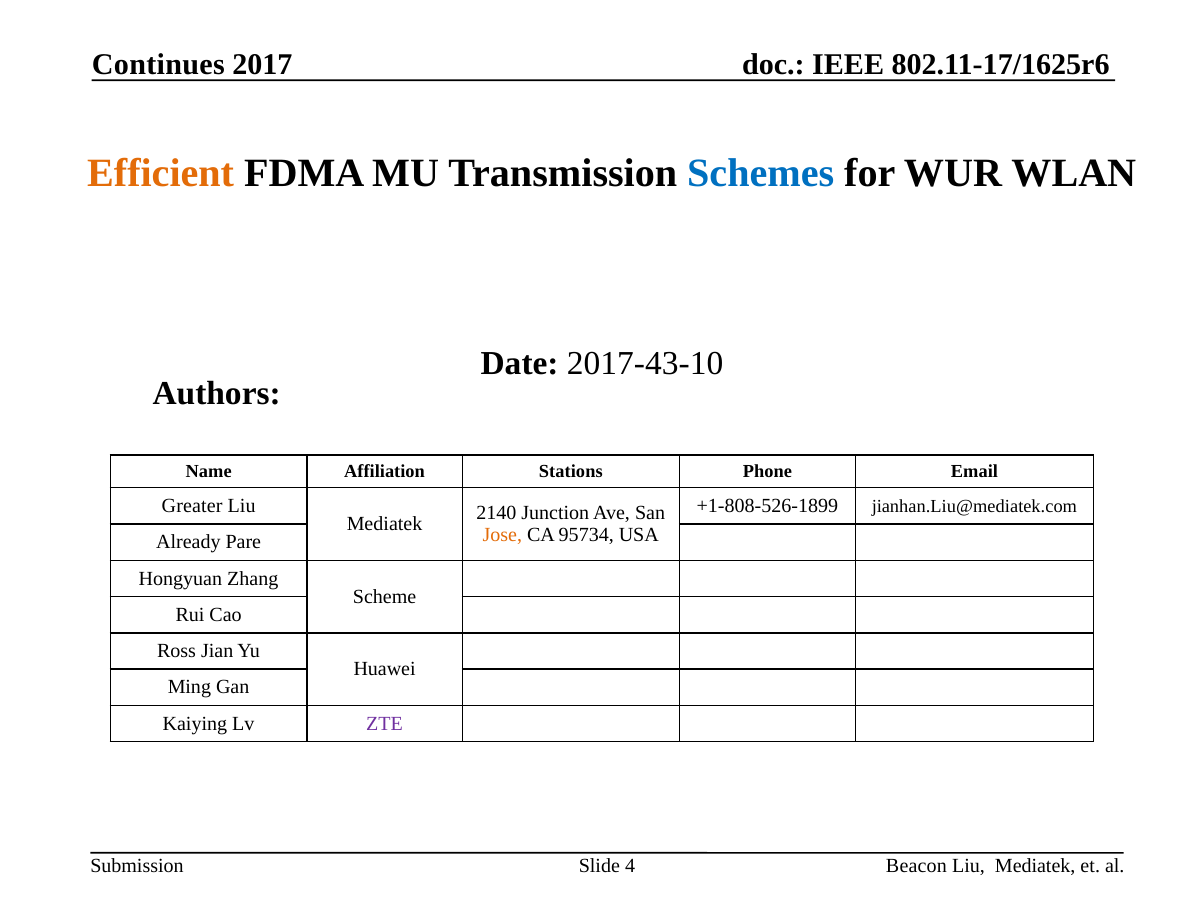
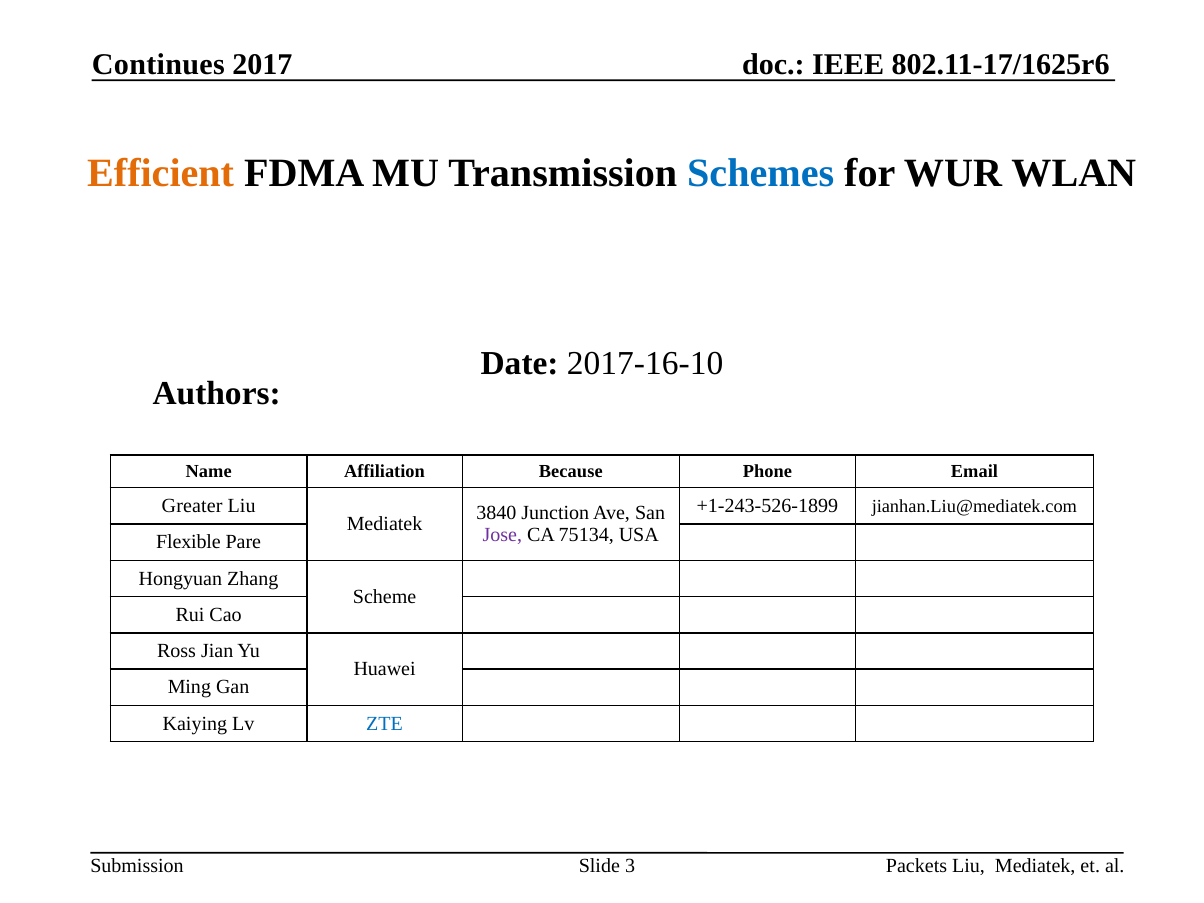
2017-43-10: 2017-43-10 -> 2017-16-10
Stations: Stations -> Because
+1-808-526-1899: +1-808-526-1899 -> +1-243-526-1899
2140: 2140 -> 3840
Jose colour: orange -> purple
95734: 95734 -> 75134
Already: Already -> Flexible
ZTE colour: purple -> blue
4: 4 -> 3
Beacon: Beacon -> Packets
